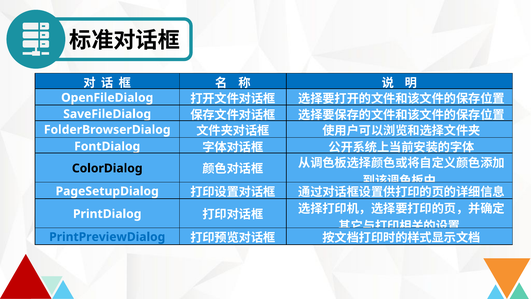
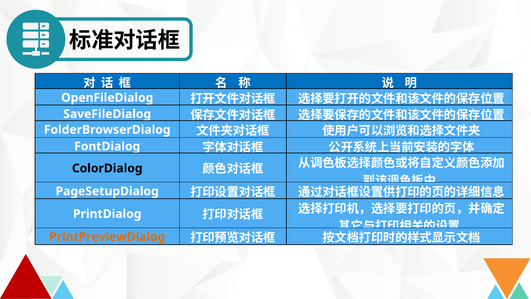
PrintPreviewDialog colour: blue -> orange
